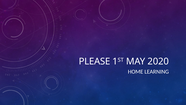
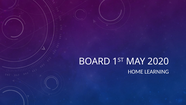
PLEASE: PLEASE -> BOARD
